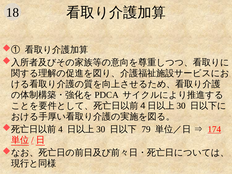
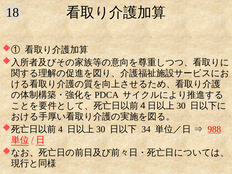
79: 79 -> 34
174: 174 -> 988
